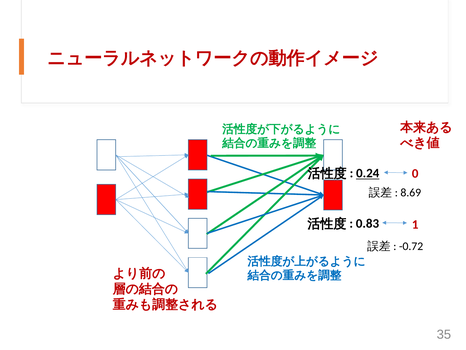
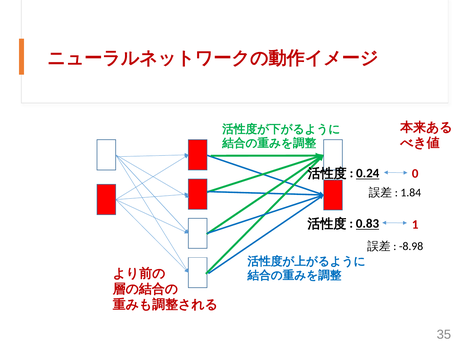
8.69: 8.69 -> 1.84
0.83 underline: none -> present
-0.72: -0.72 -> -8.98
